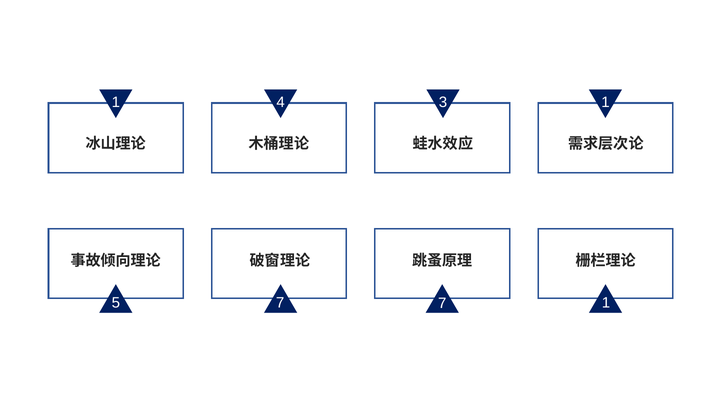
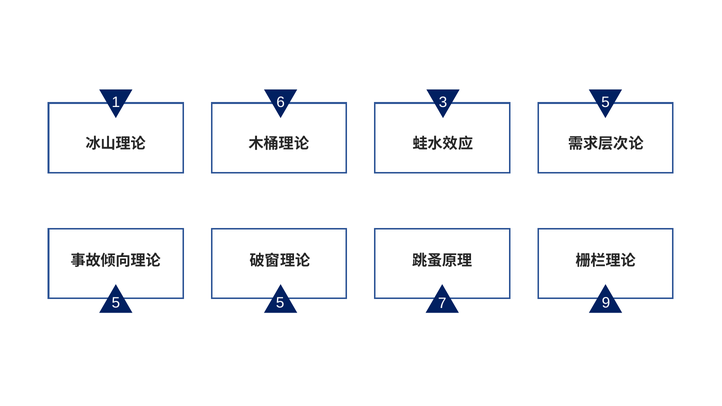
4: 4 -> 6
3 1: 1 -> 5
7 at (280, 303): 7 -> 5
7 1: 1 -> 9
